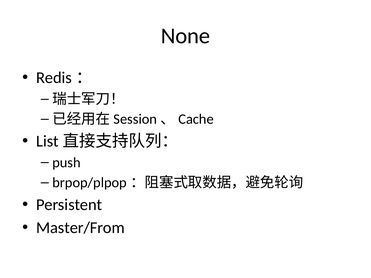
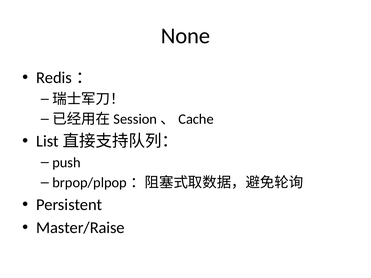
Master/From: Master/From -> Master/Raise
